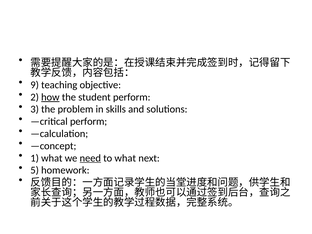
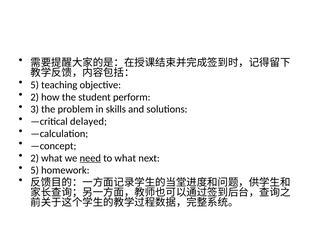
9 at (35, 85): 9 -> 5
how underline: present -> none
—critical perform: perform -> delayed
1 at (35, 158): 1 -> 2
